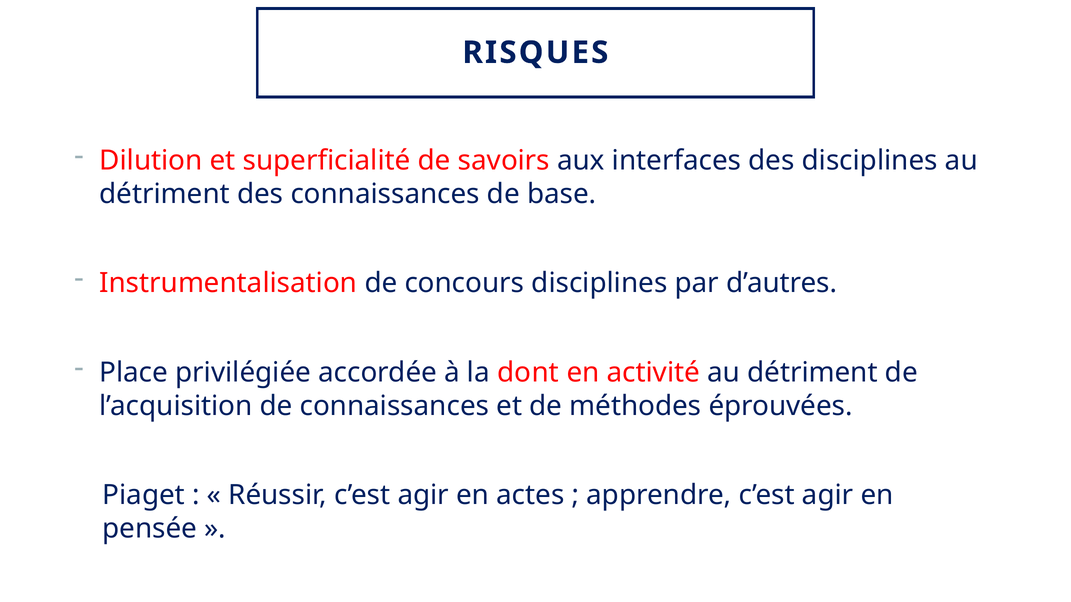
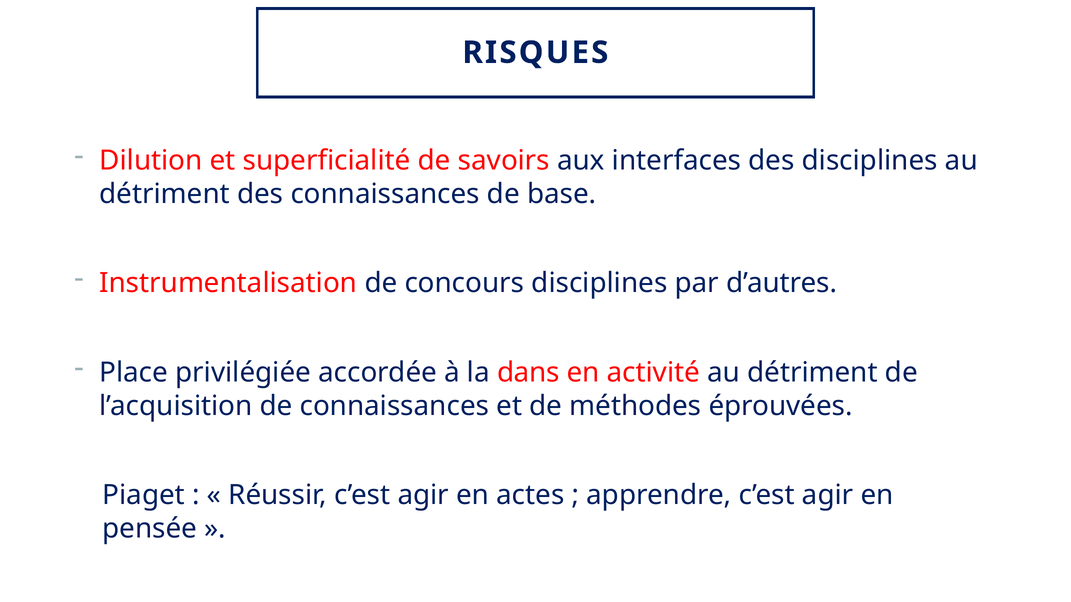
dont: dont -> dans
